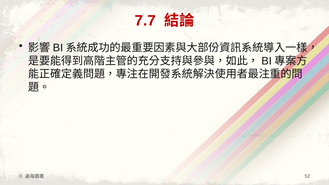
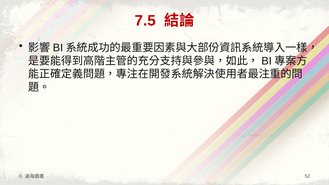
7.7: 7.7 -> 7.5
